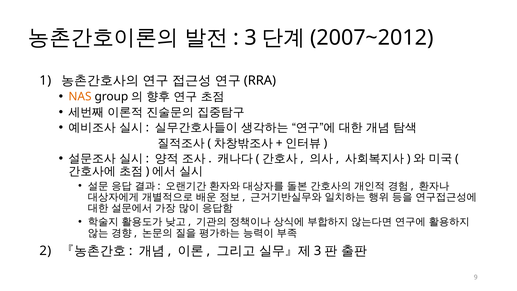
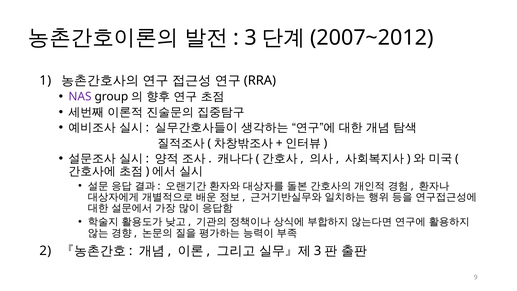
NAS colour: orange -> purple
